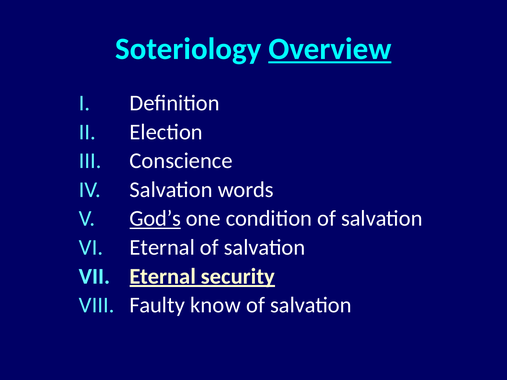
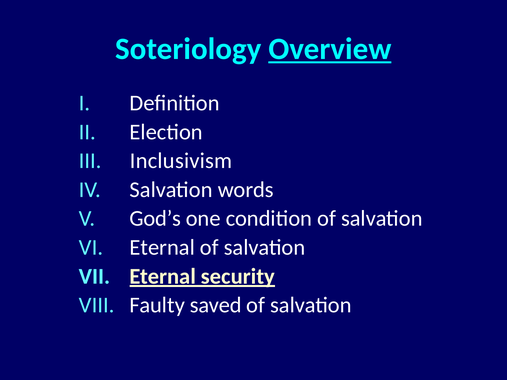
Conscience: Conscience -> Inclusivism
God’s underline: present -> none
know: know -> saved
